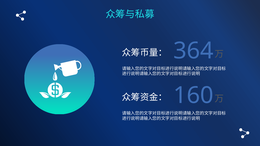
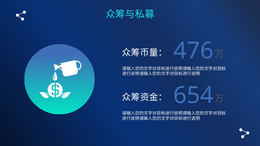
364: 364 -> 476
160: 160 -> 654
